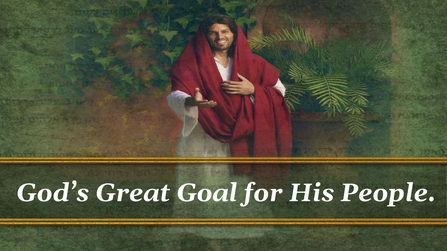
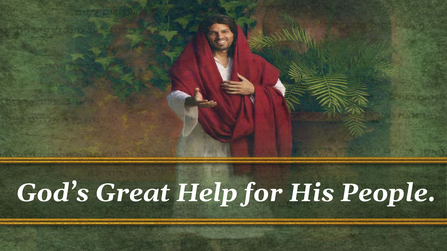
Goal: Goal -> Help
